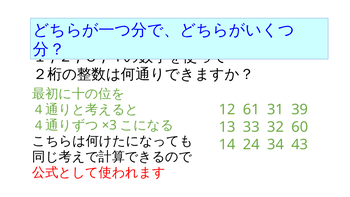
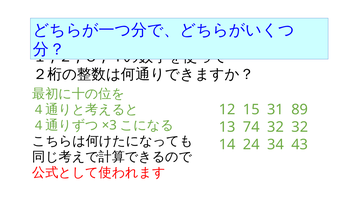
61: 61 -> 15
39: 39 -> 89
33: 33 -> 74
32 60: 60 -> 32
